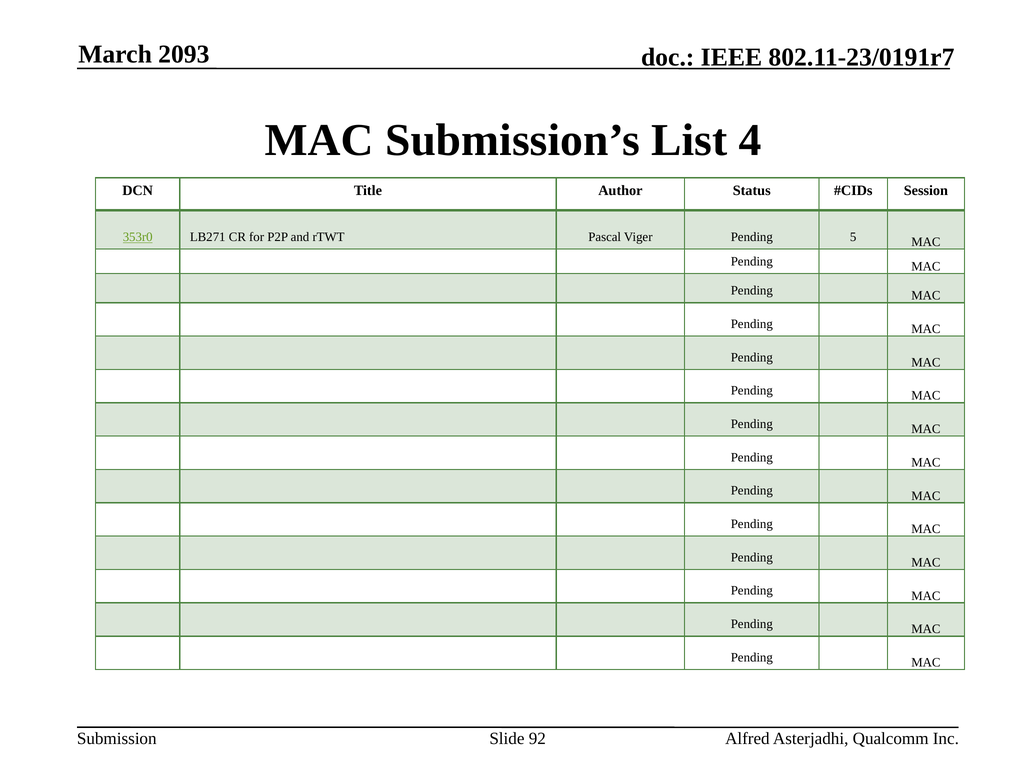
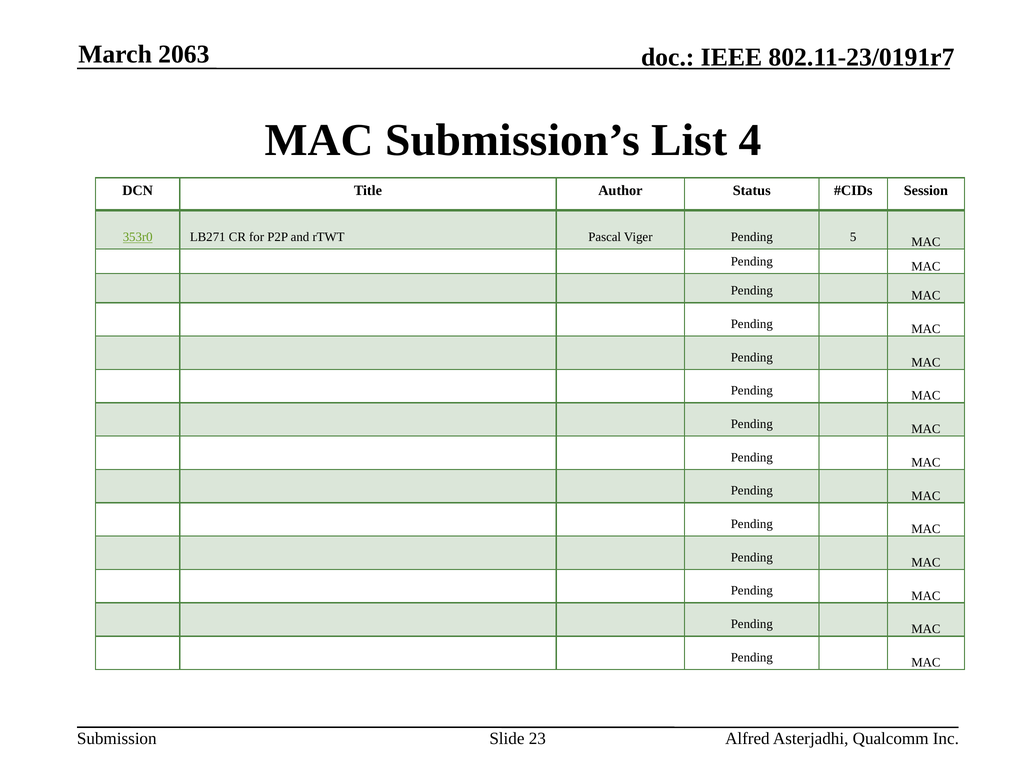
2093: 2093 -> 2063
92: 92 -> 23
